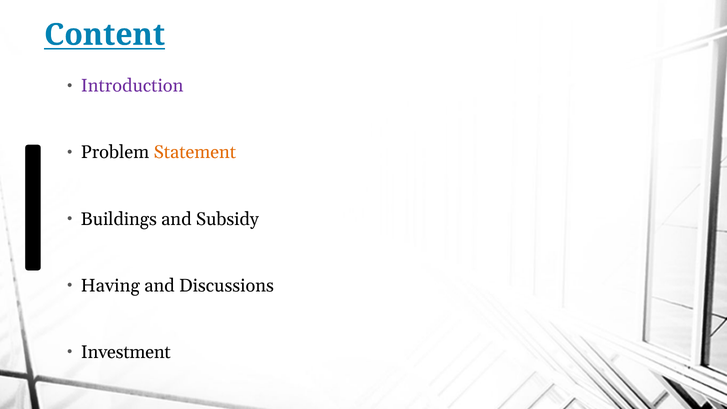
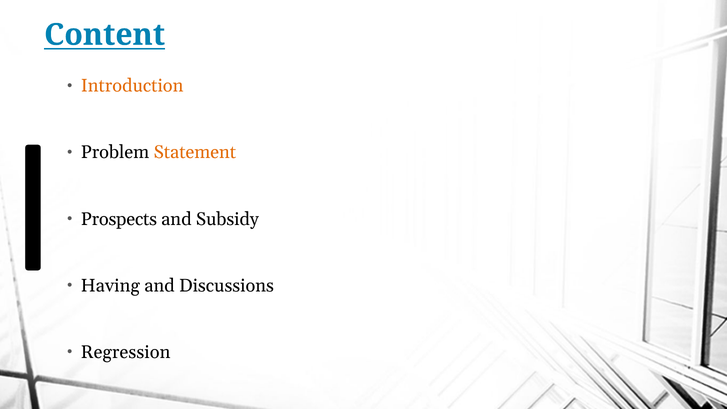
Introduction colour: purple -> orange
Buildings: Buildings -> Prospects
Investment: Investment -> Regression
